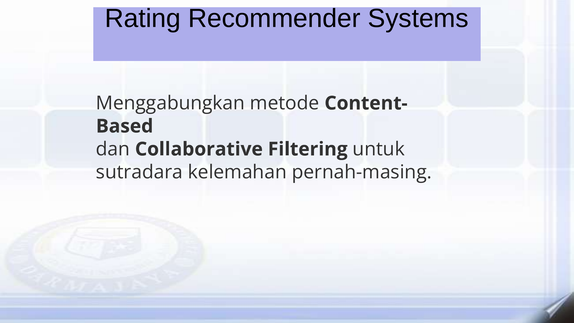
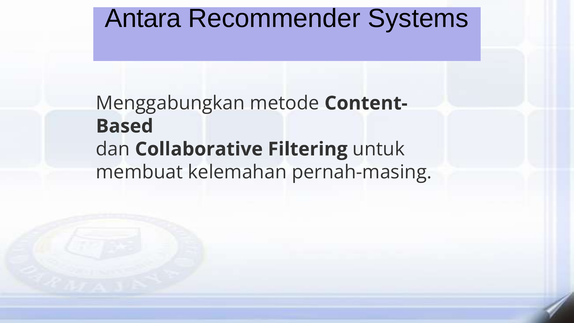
Rating: Rating -> Antara
sutradara: sutradara -> membuat
